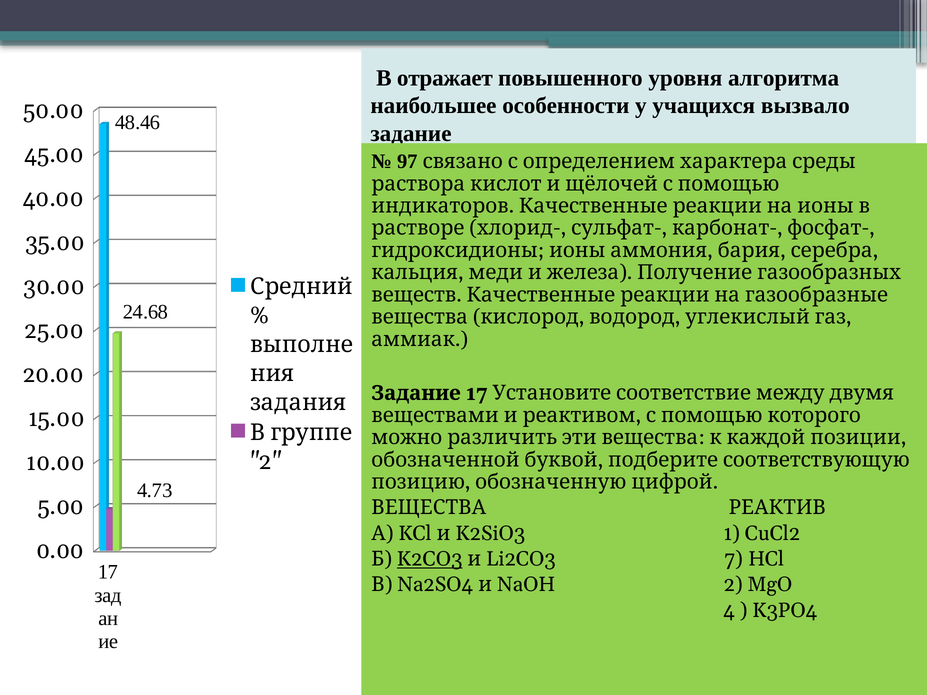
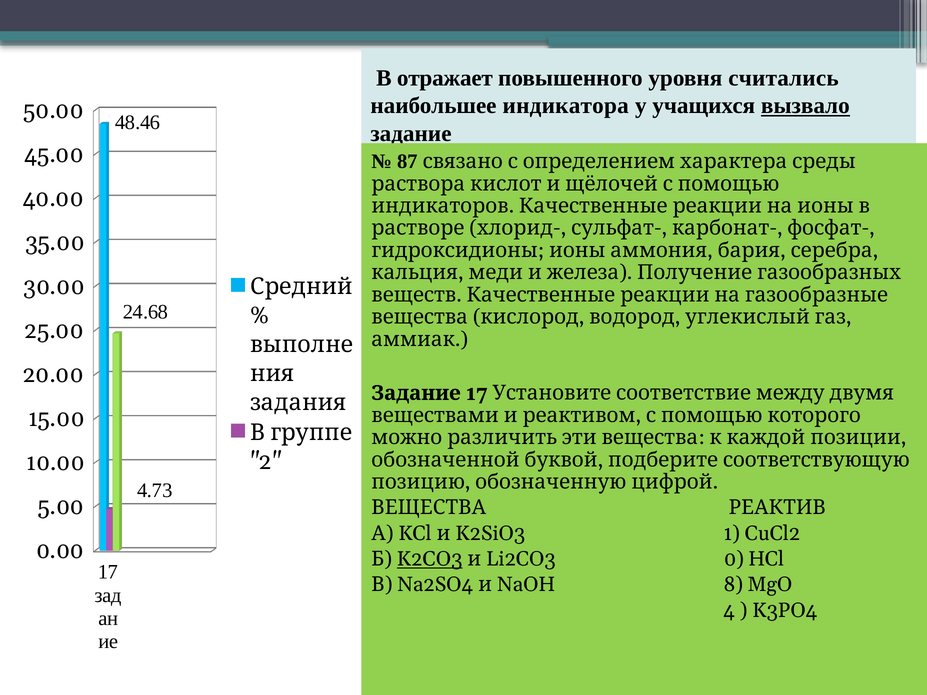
алгоритма: алгоритма -> считались
особенности: особенности -> индикатора
вызвало underline: none -> present
97: 97 -> 87
7: 7 -> 0
2 at (733, 585): 2 -> 8
